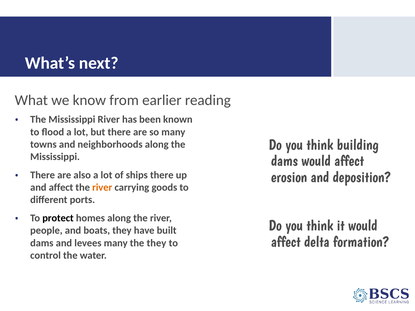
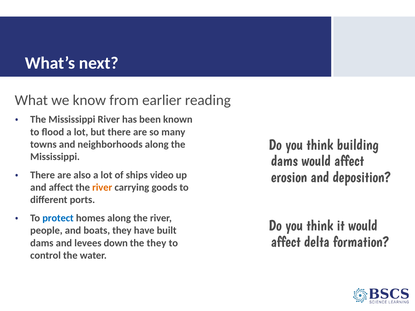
ships there: there -> video
protect colour: black -> blue
levees many: many -> down
